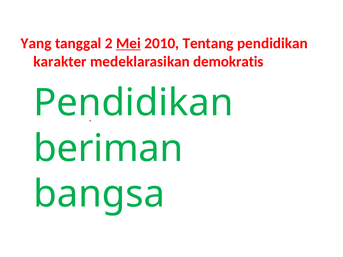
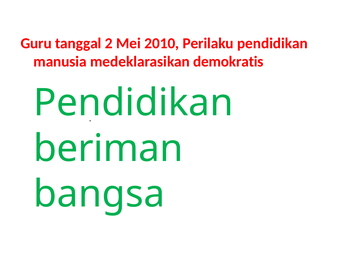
Yang: Yang -> Guru
Mei underline: present -> none
Tentang: Tentang -> Perilaku
karakter: karakter -> manusia
